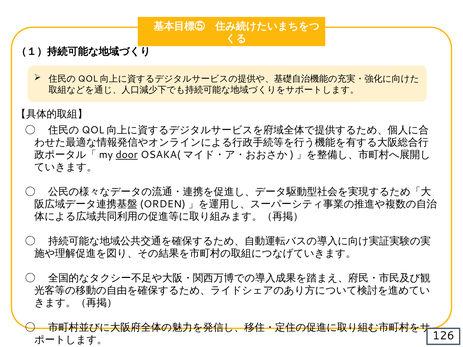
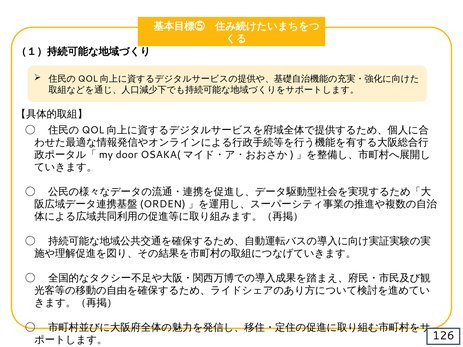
door underline: present -> none
